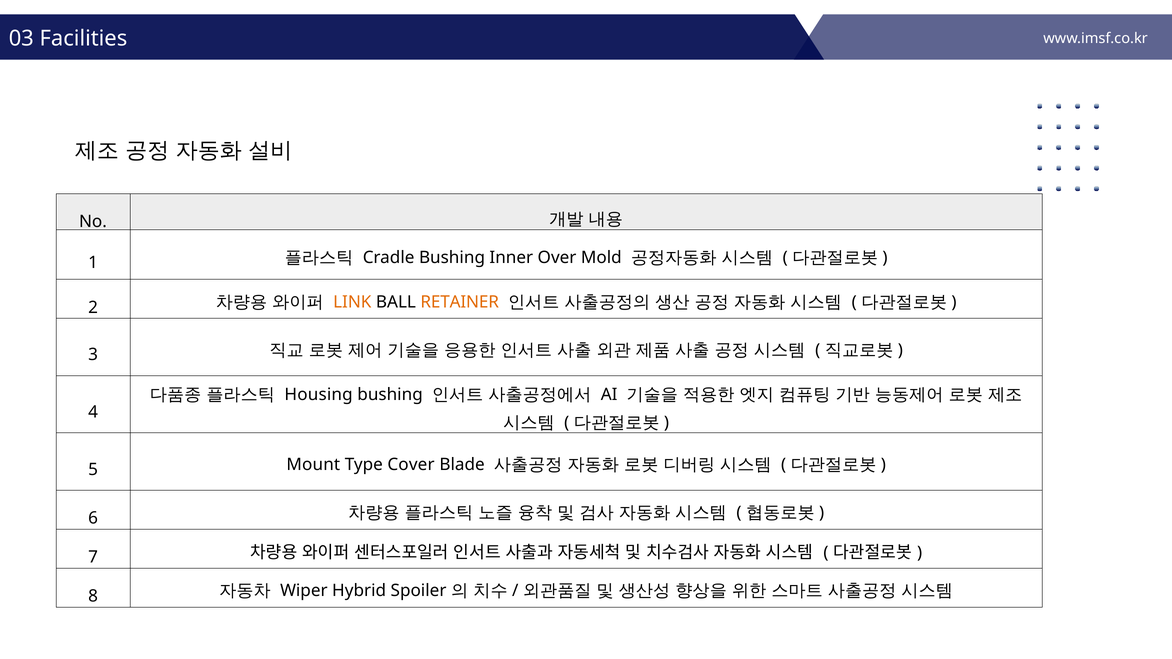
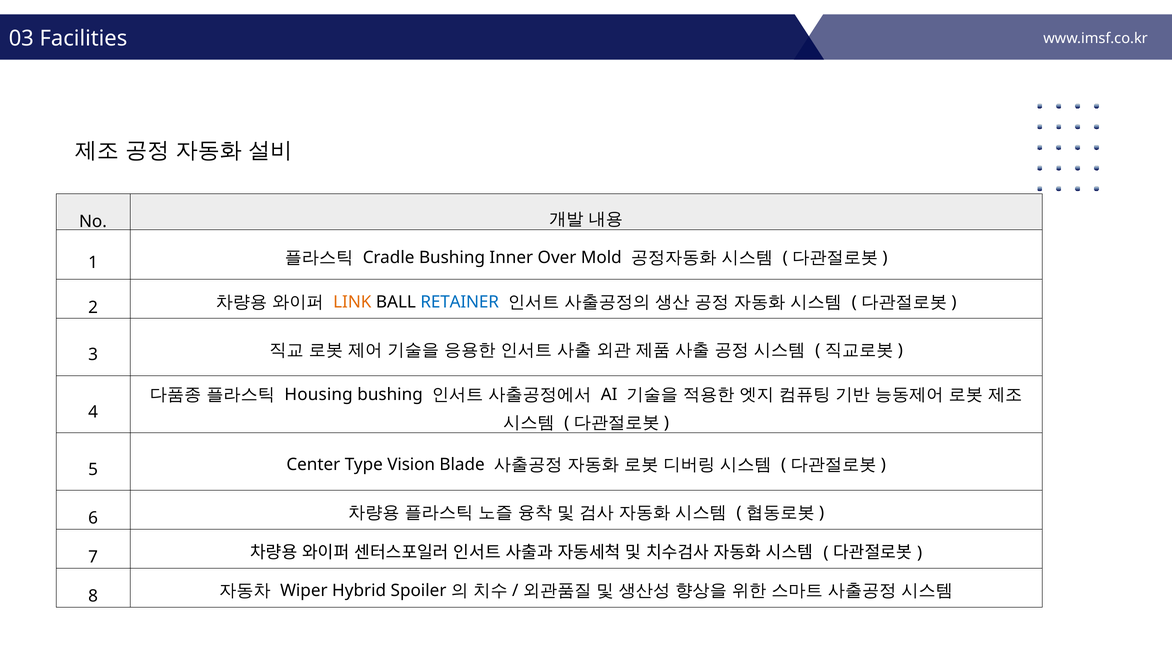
RETAINER colour: orange -> blue
Mount: Mount -> Center
Cover: Cover -> Vision
